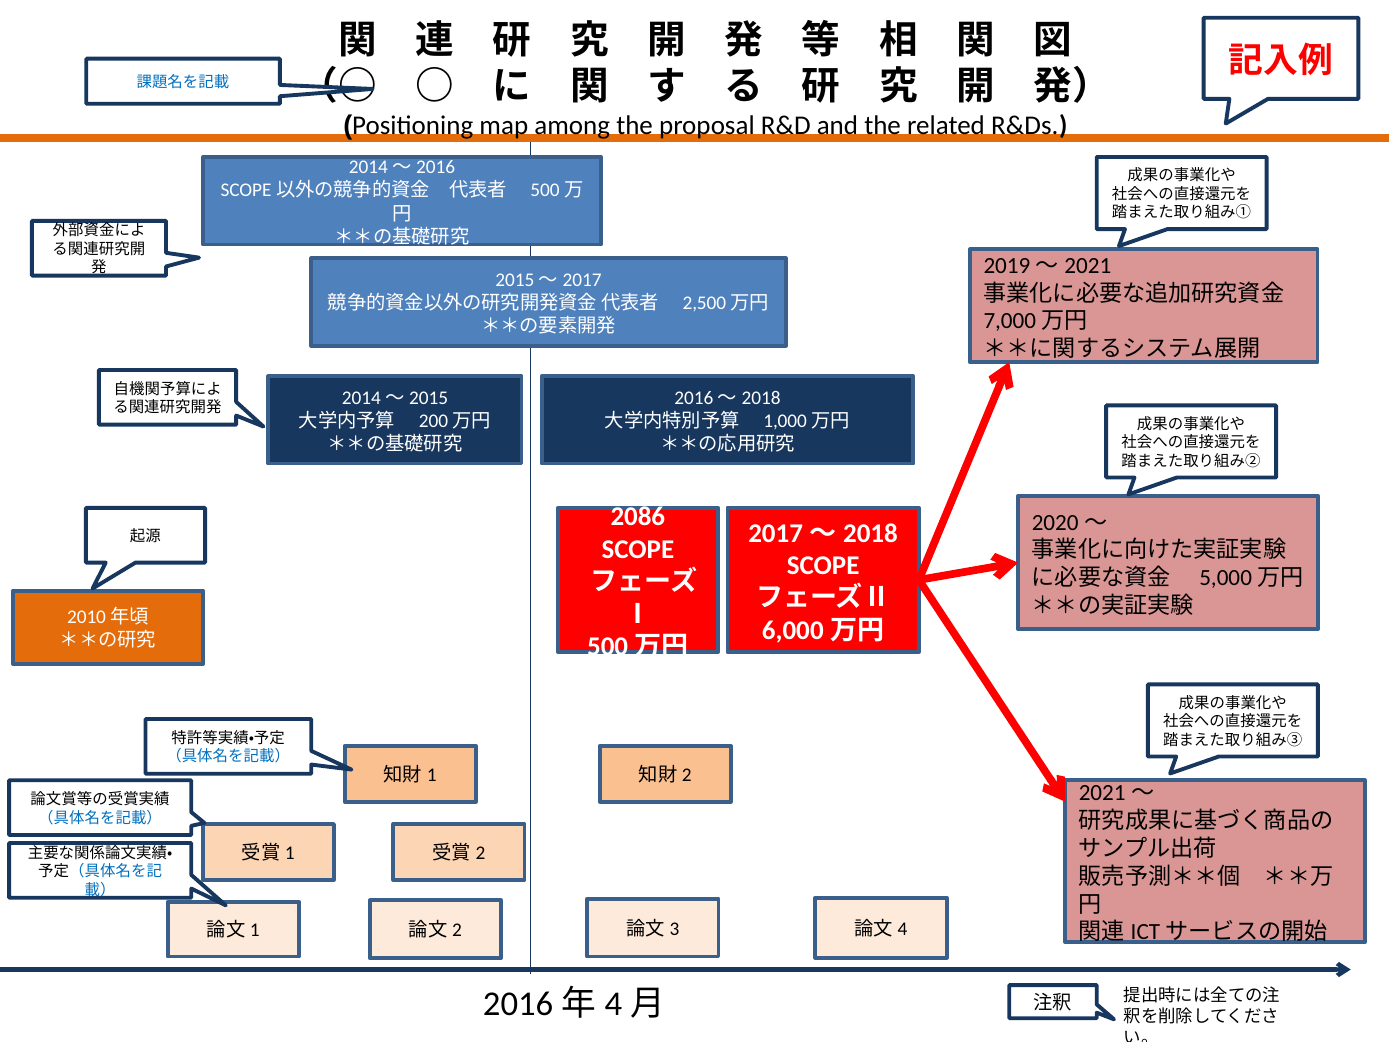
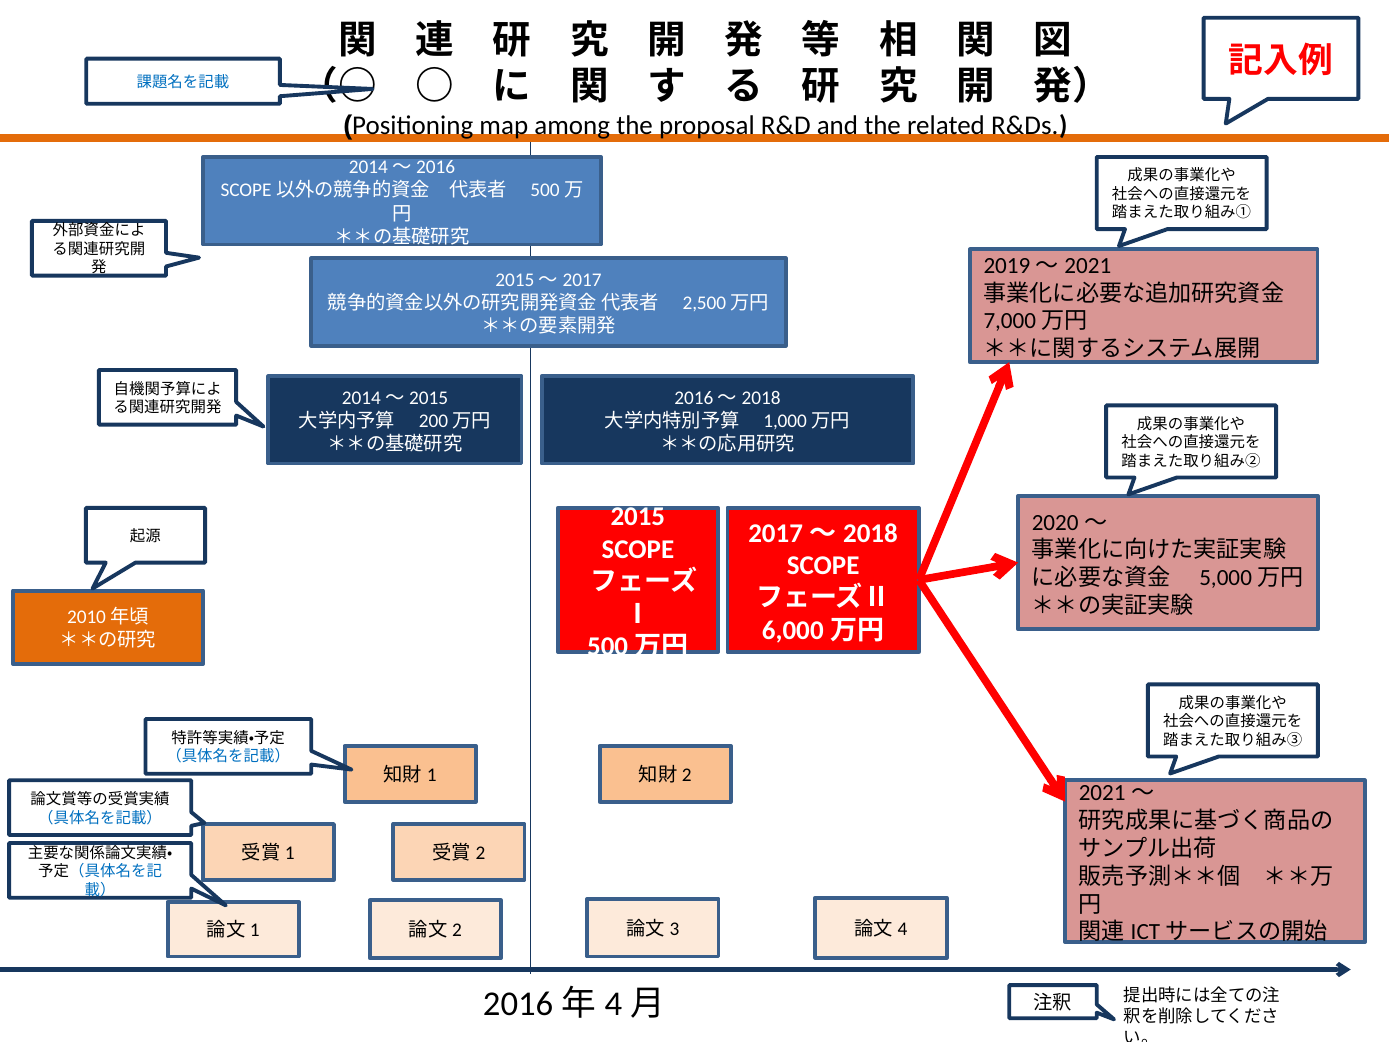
2086: 2086 -> 2015
